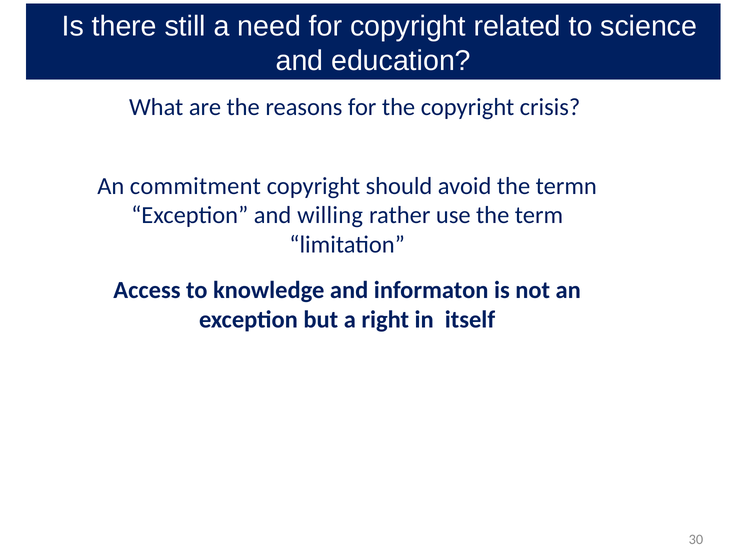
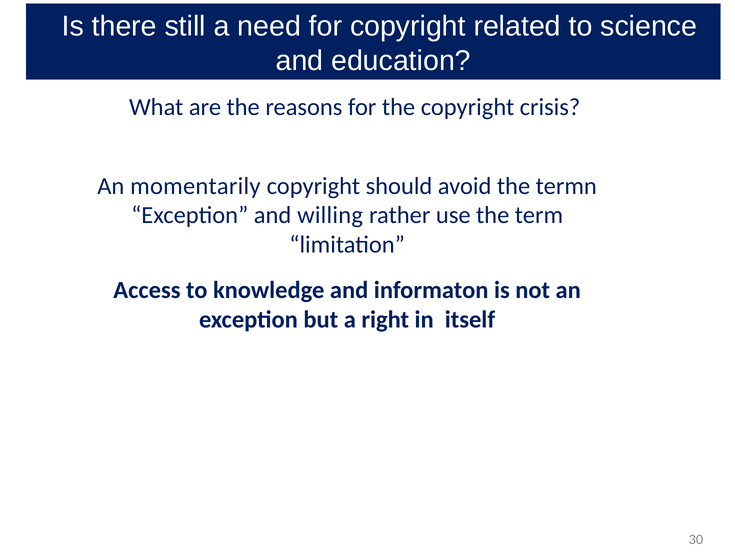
commitment: commitment -> momentarily
